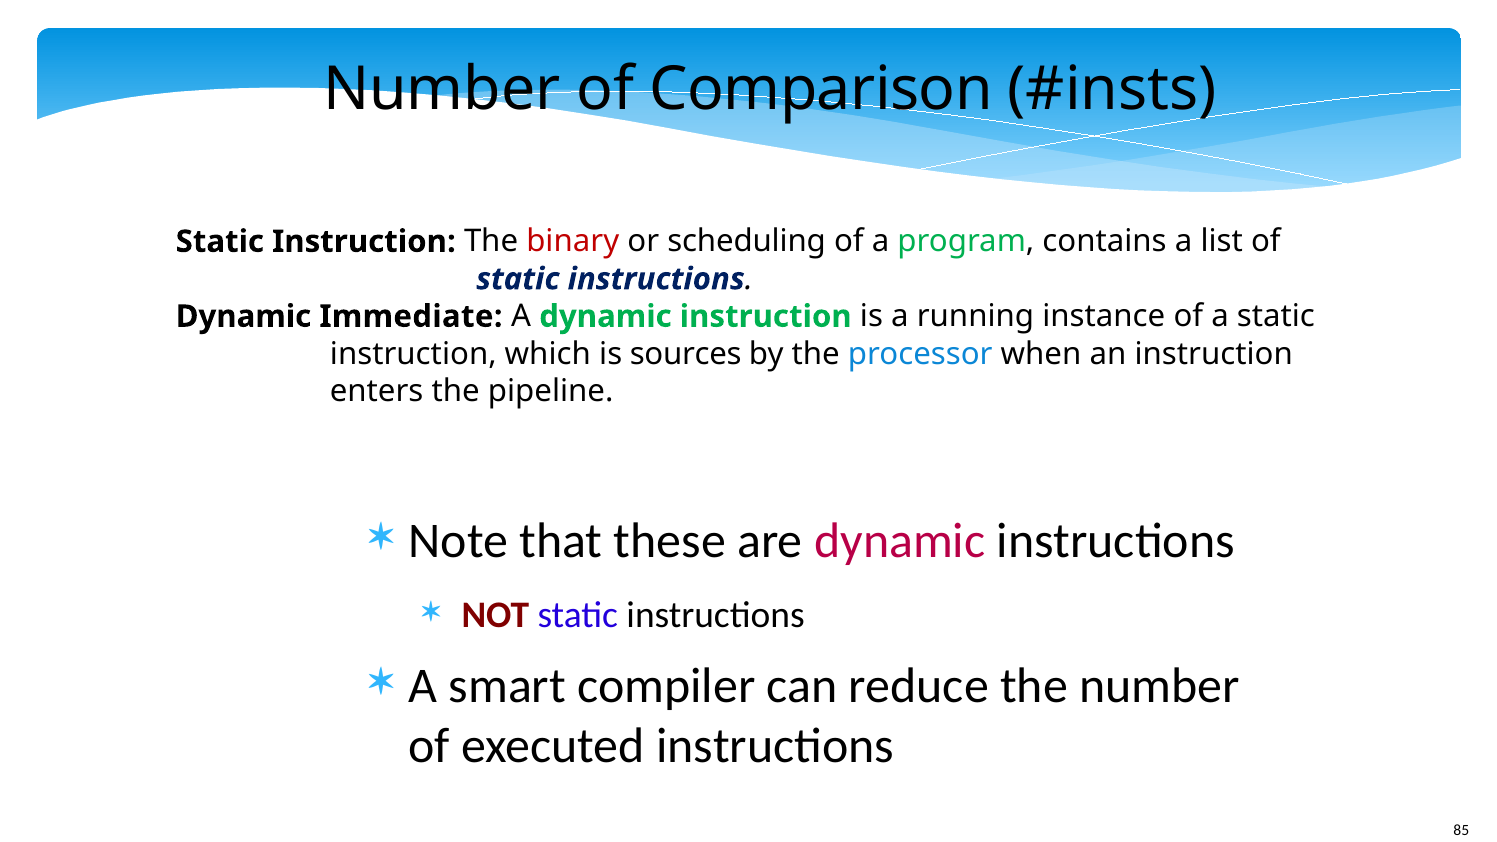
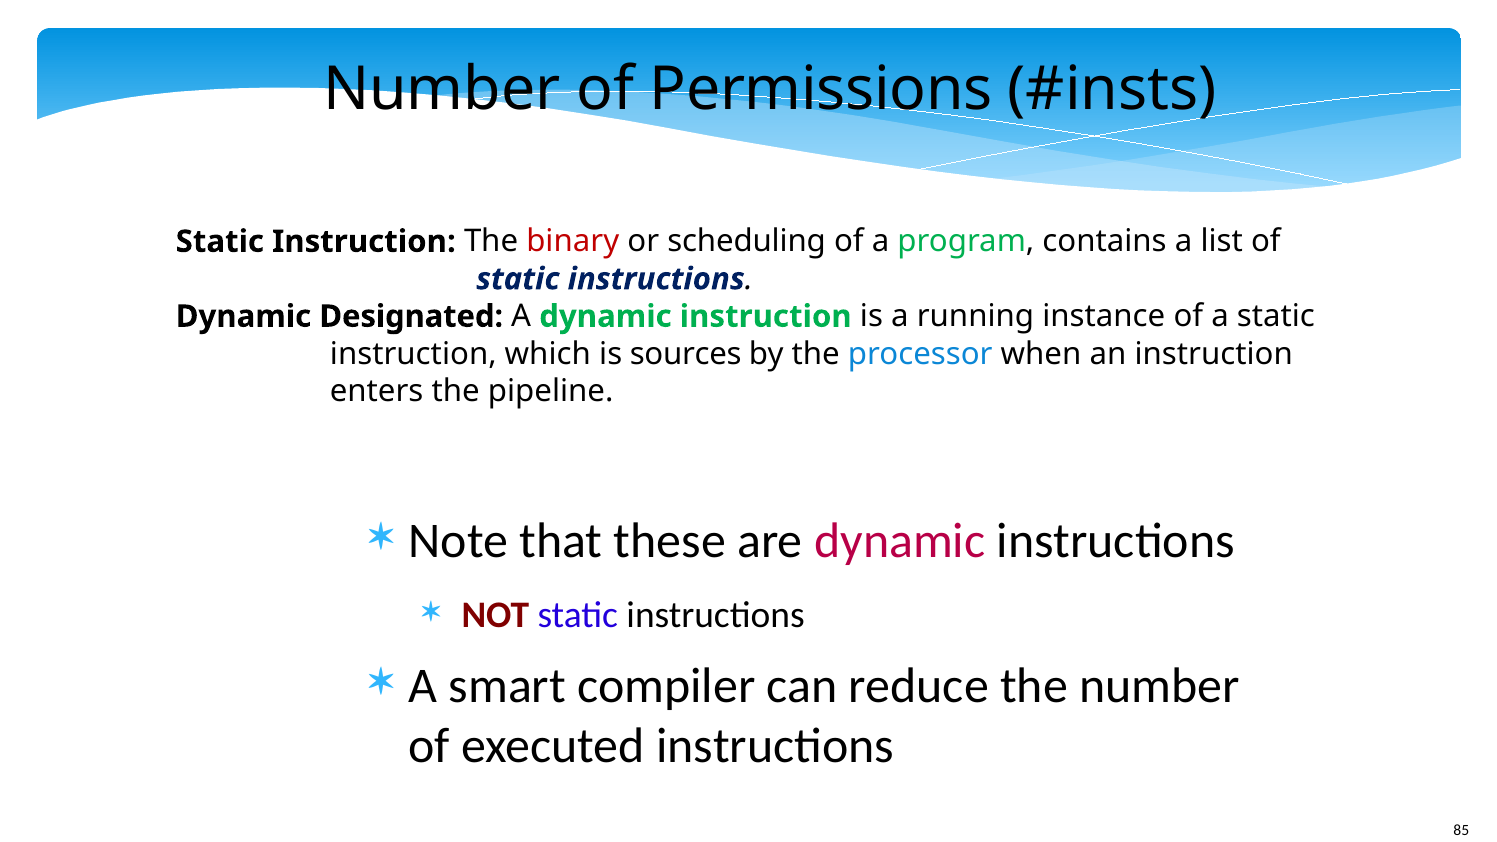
Comparison: Comparison -> Permissions
Immediate: Immediate -> Designated
